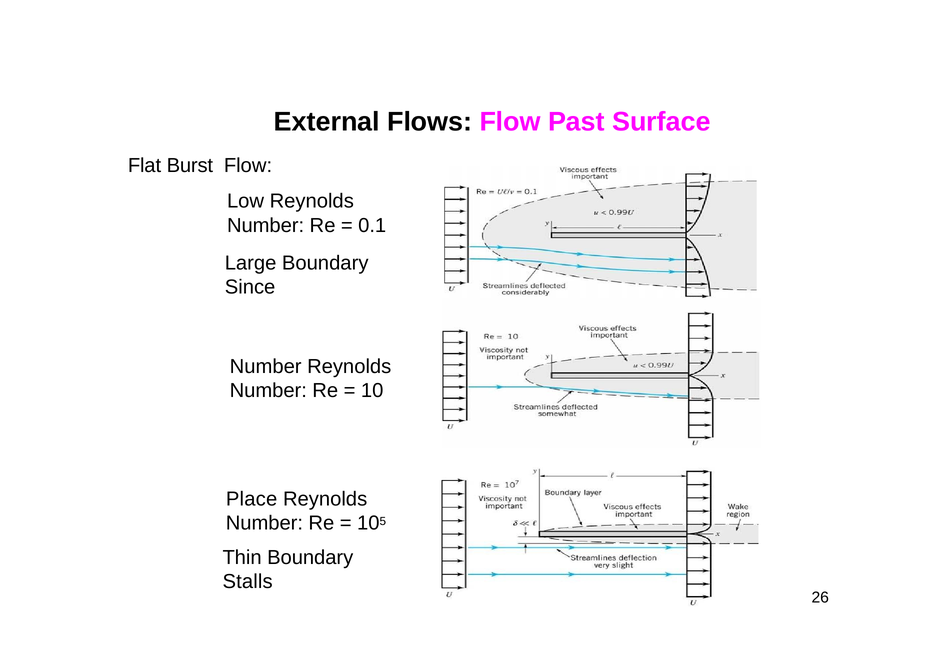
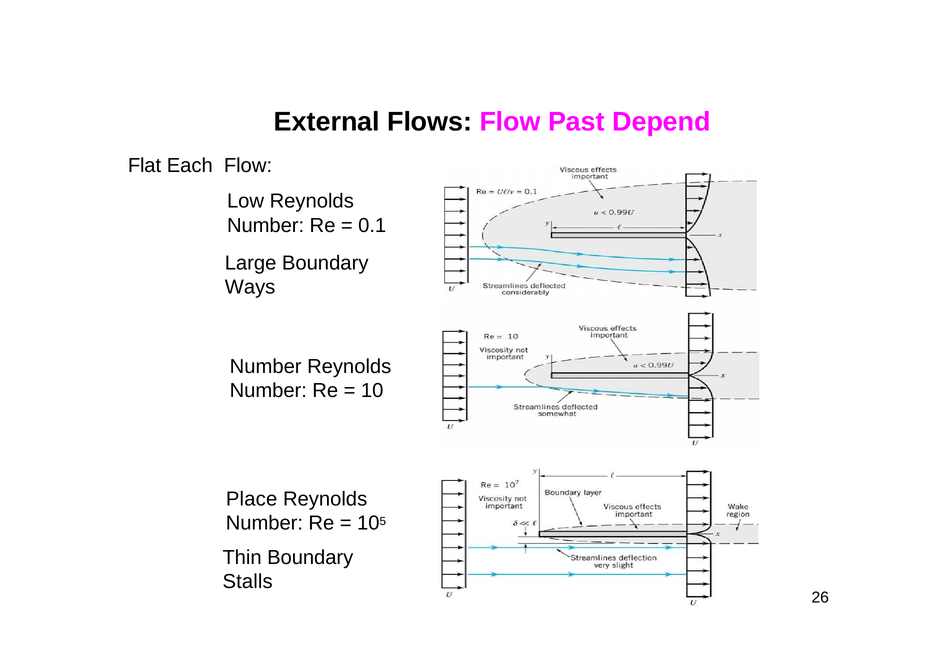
Surface: Surface -> Depend
Burst: Burst -> Each
Since: Since -> Ways
